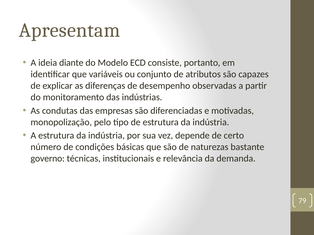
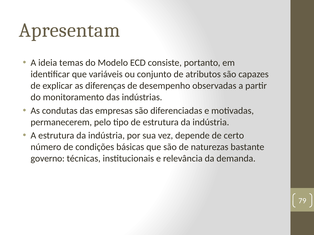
diante: diante -> temas
monopolização: monopolização -> permanecerem
